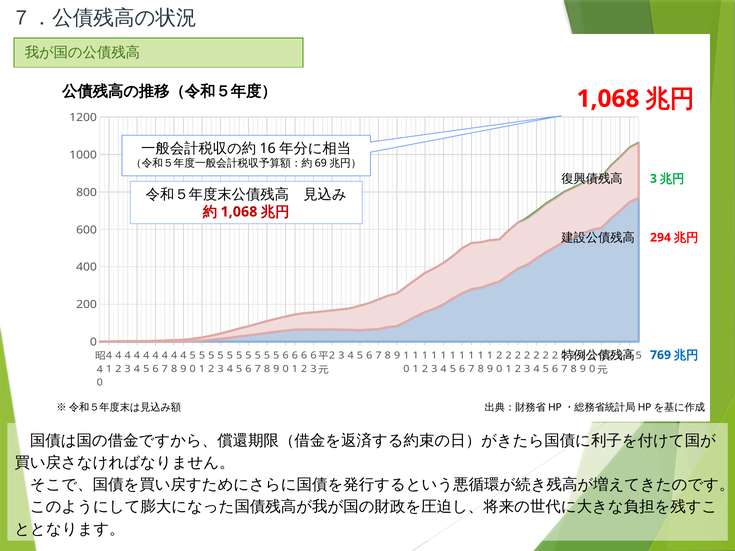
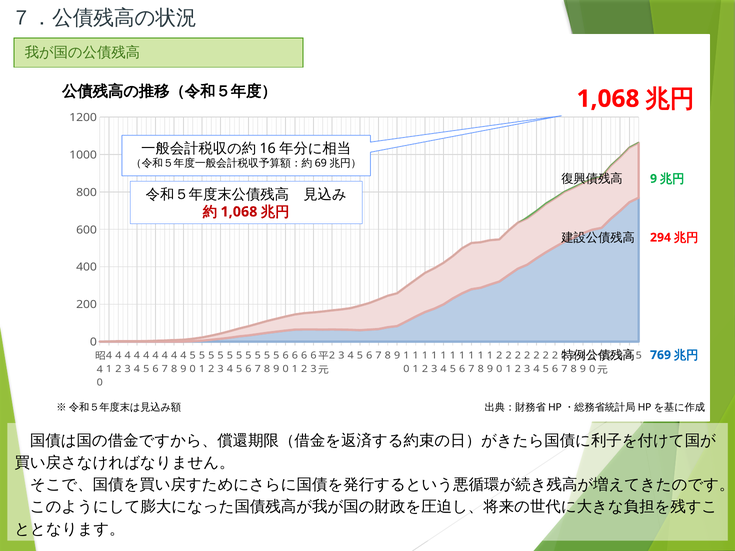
3 at (654, 179): 3 -> 9
